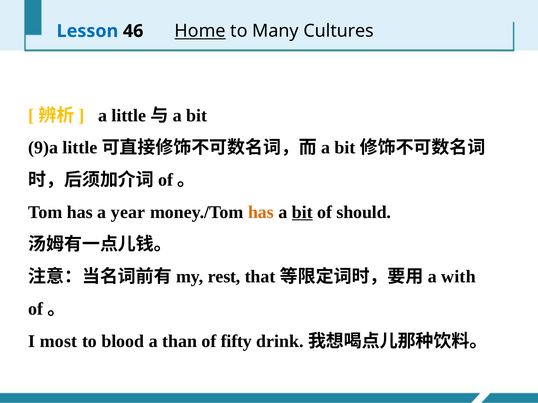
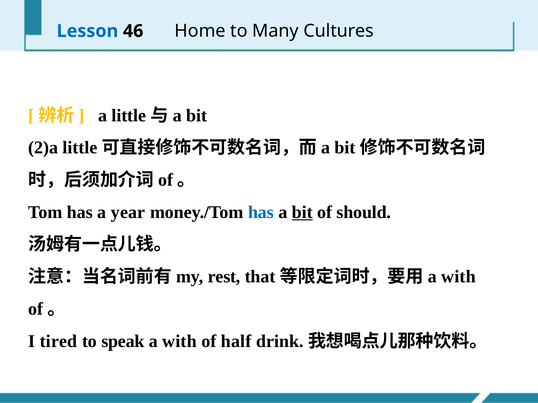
Home underline: present -> none
9)a: 9)a -> 2)a
has at (261, 212) colour: orange -> blue
most: most -> tired
blood: blood -> speak
a than: than -> with
fifty: fifty -> half
